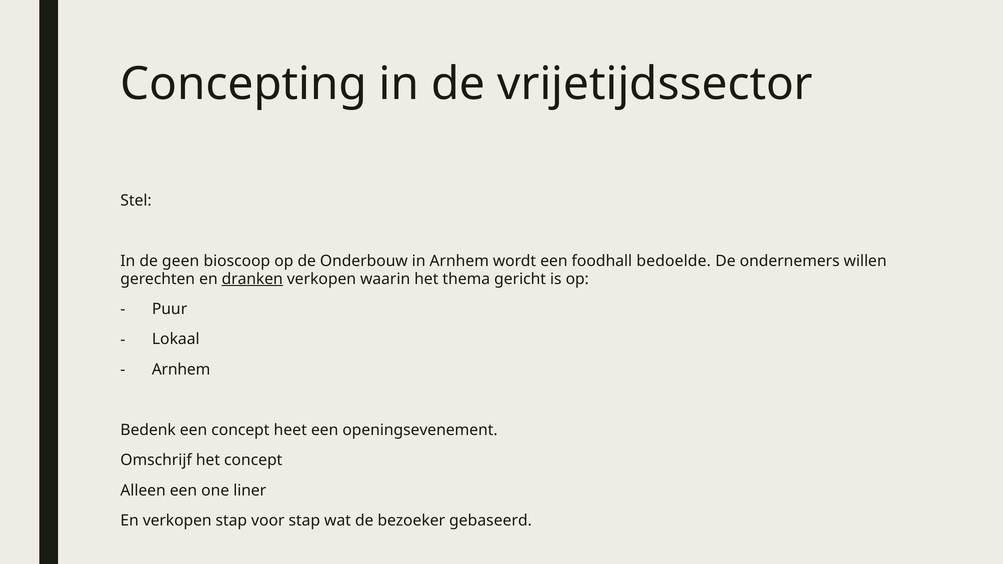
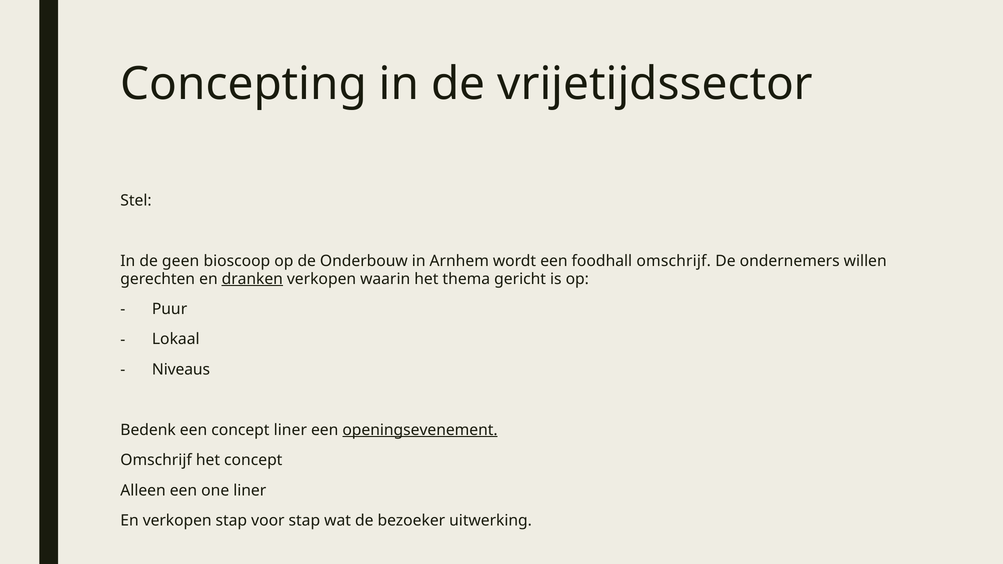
foodhall bedoelde: bedoelde -> omschrijf
Arnhem at (181, 370): Arnhem -> Niveaus
concept heet: heet -> liner
openingsevenement underline: none -> present
gebaseerd: gebaseerd -> uitwerking
